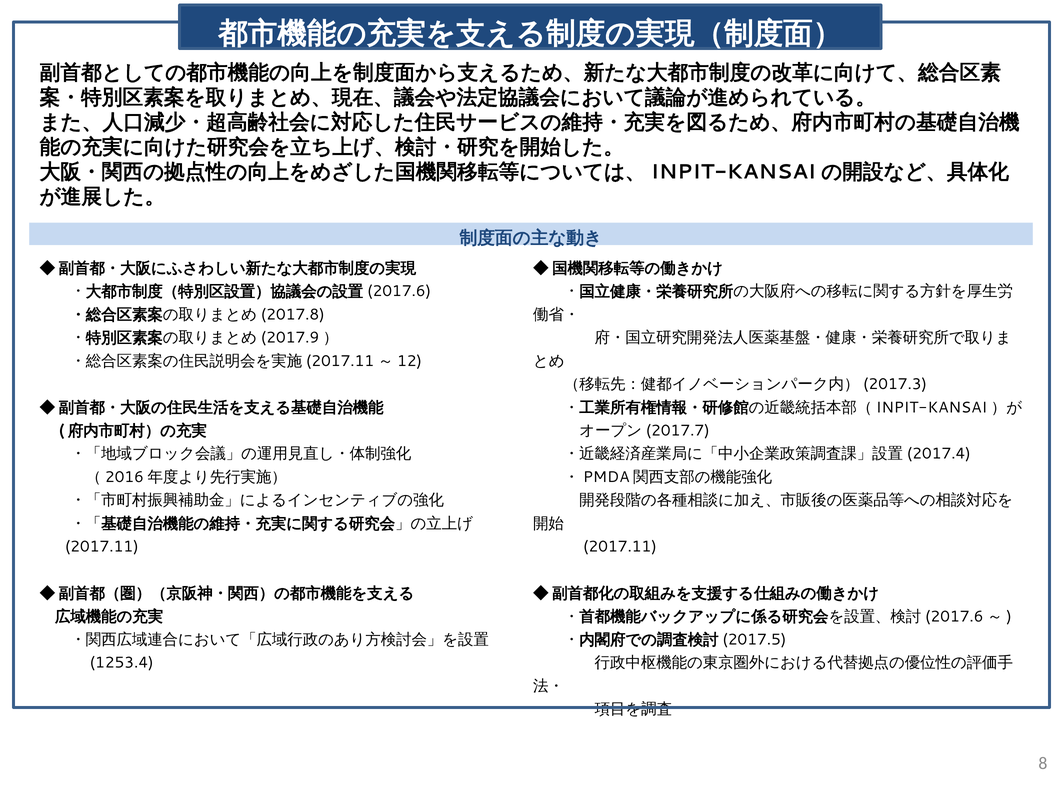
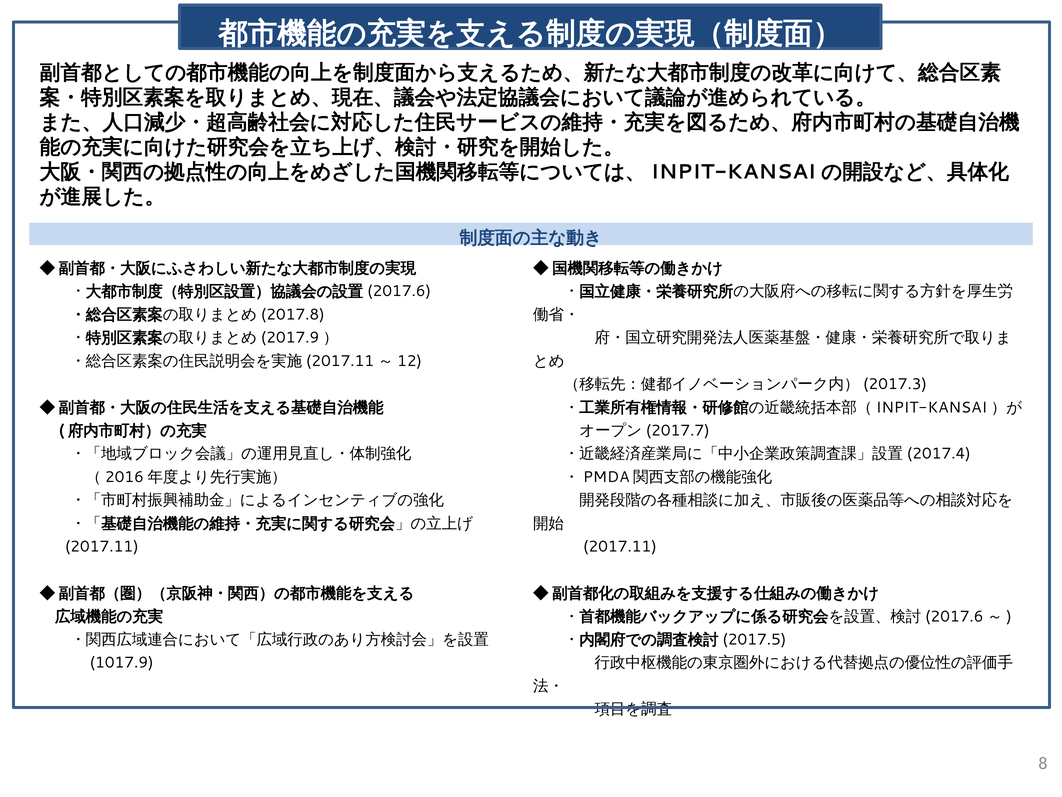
1253.4: 1253.4 -> 1017.9
